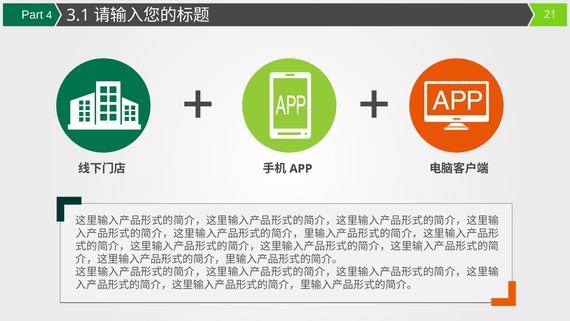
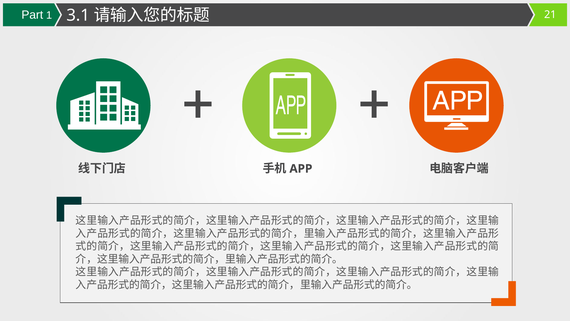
4: 4 -> 1
